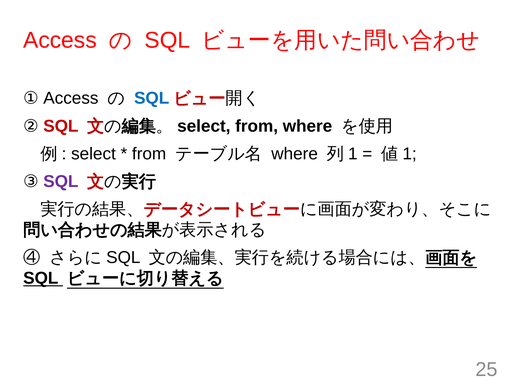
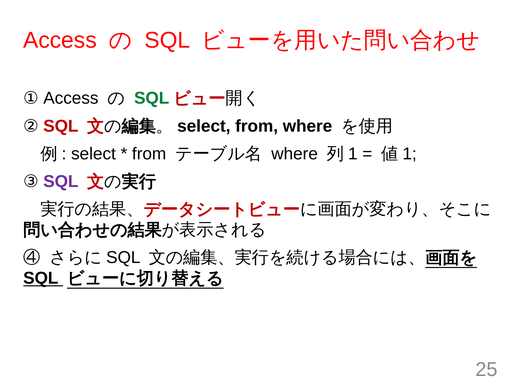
SQL at (152, 98) colour: blue -> green
